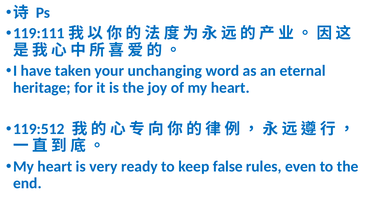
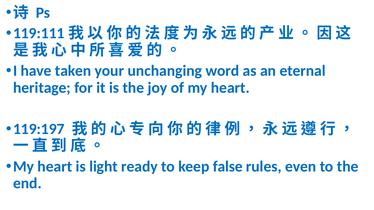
119:512: 119:512 -> 119:197
very: very -> light
